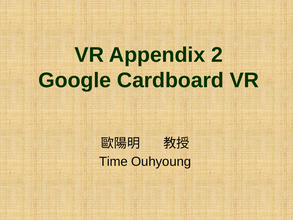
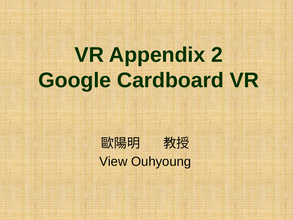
Time: Time -> View
